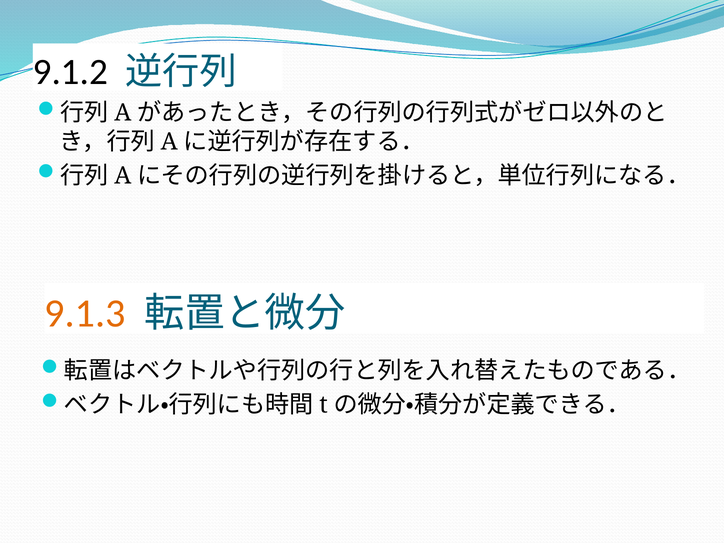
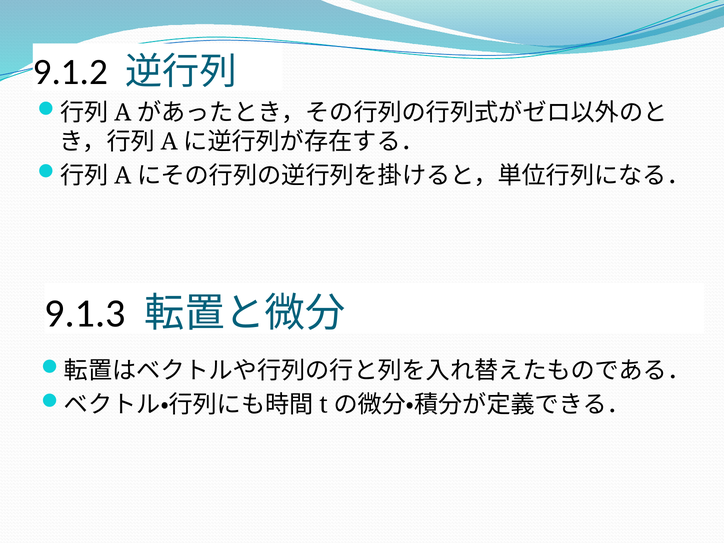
9.1.3 colour: orange -> black
